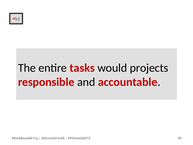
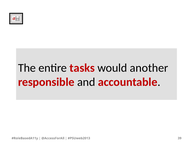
projects: projects -> another
